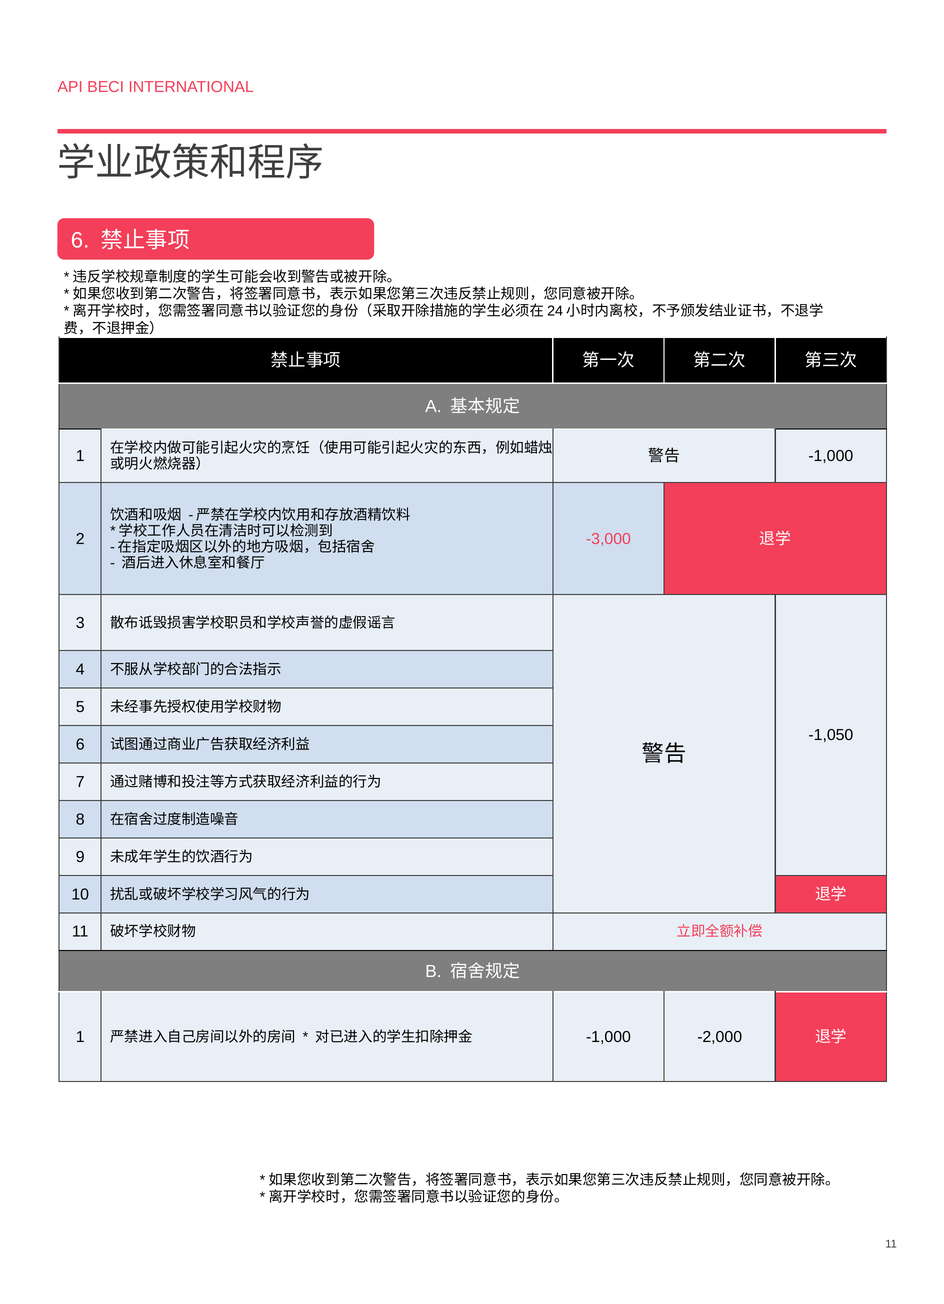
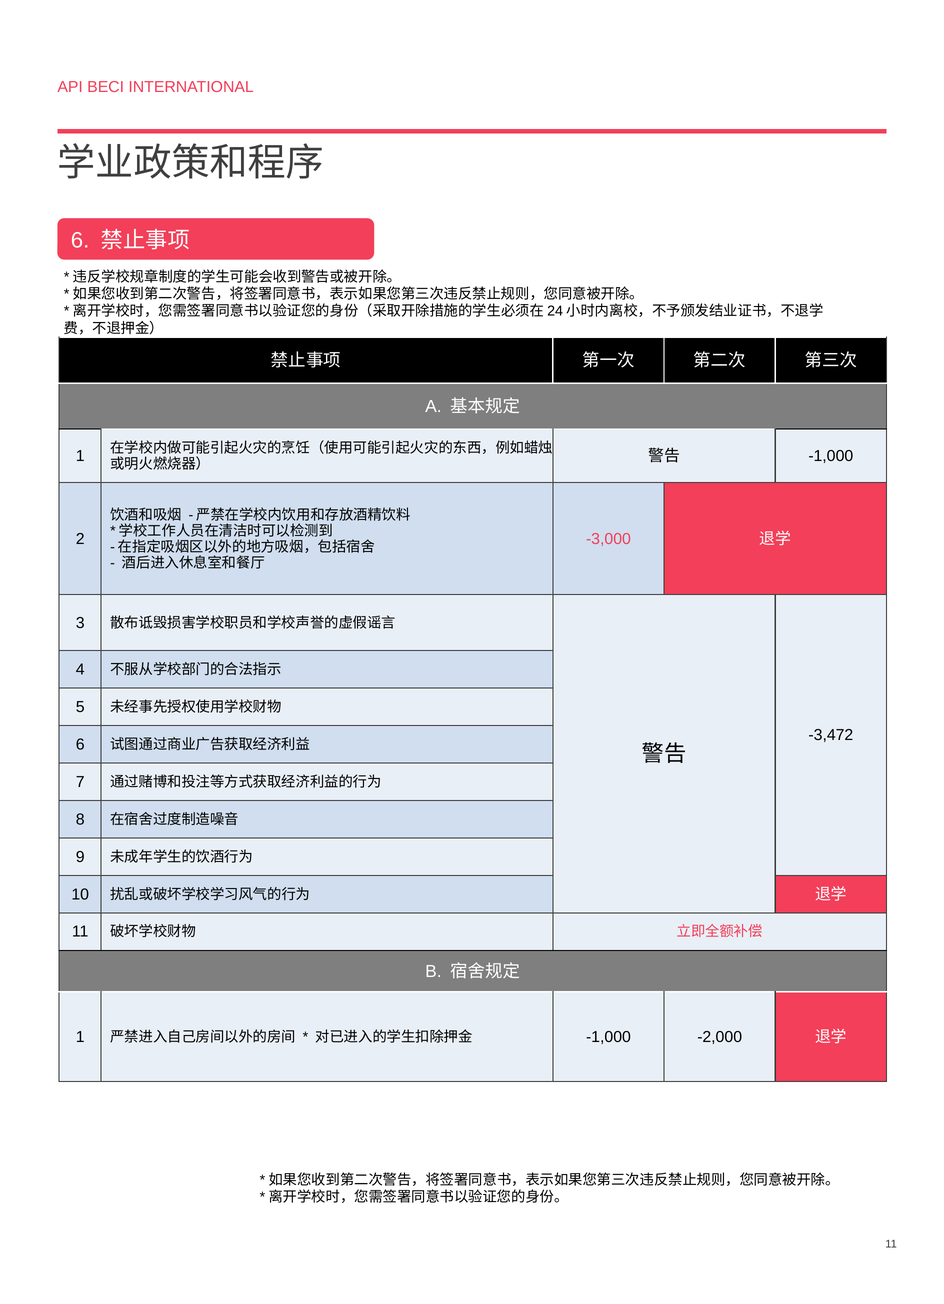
-1,050: -1,050 -> -3,472
